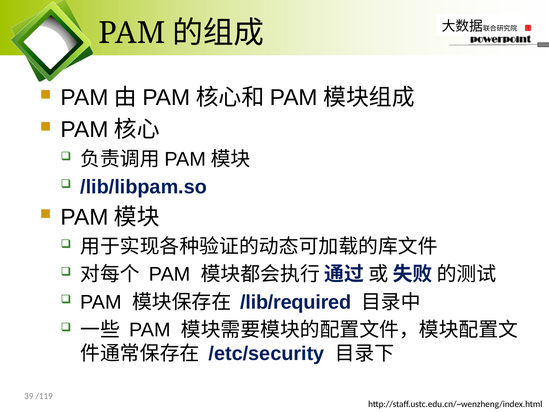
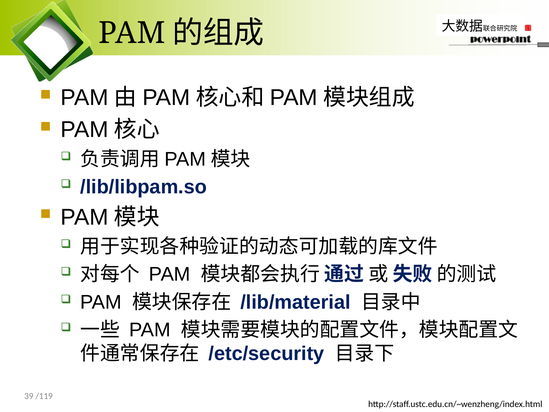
/lib/required: /lib/required -> /lib/material
